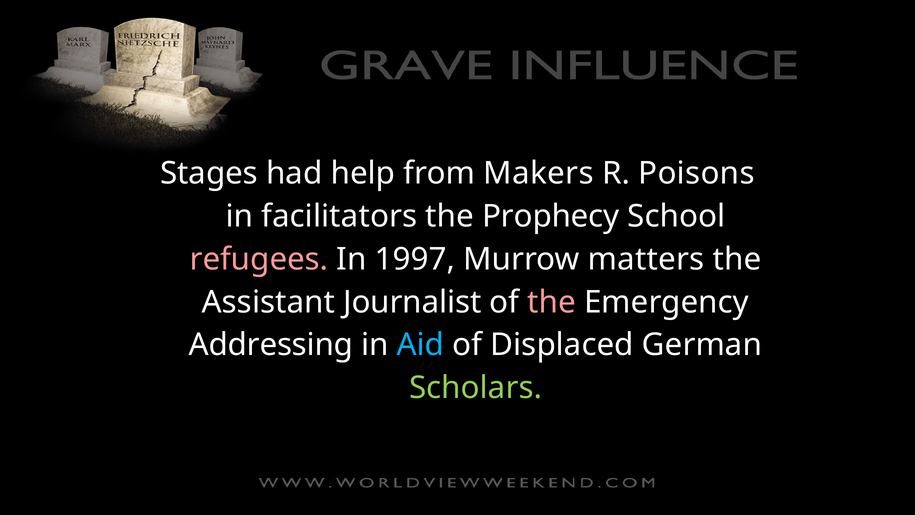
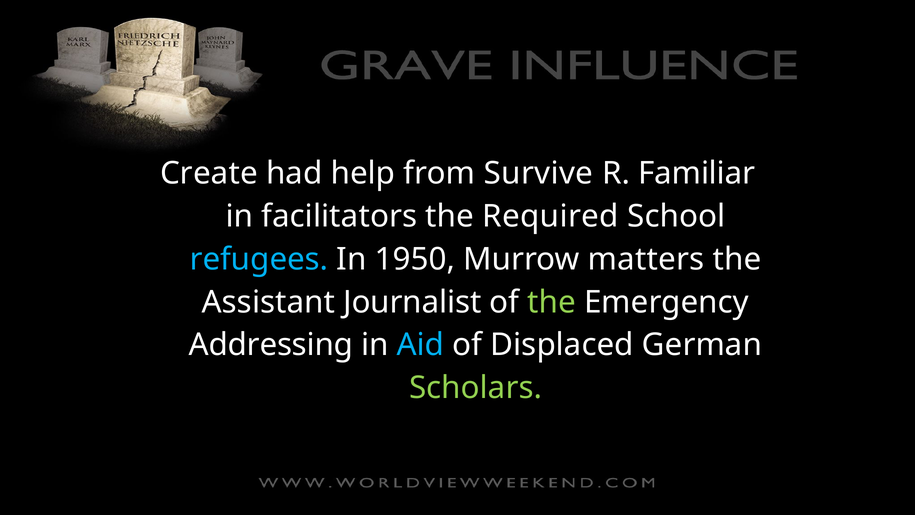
Stages: Stages -> Create
Makers: Makers -> Survive
Poisons: Poisons -> Familiar
Prophecy: Prophecy -> Required
refugees colour: pink -> light blue
1997: 1997 -> 1950
the at (552, 302) colour: pink -> light green
